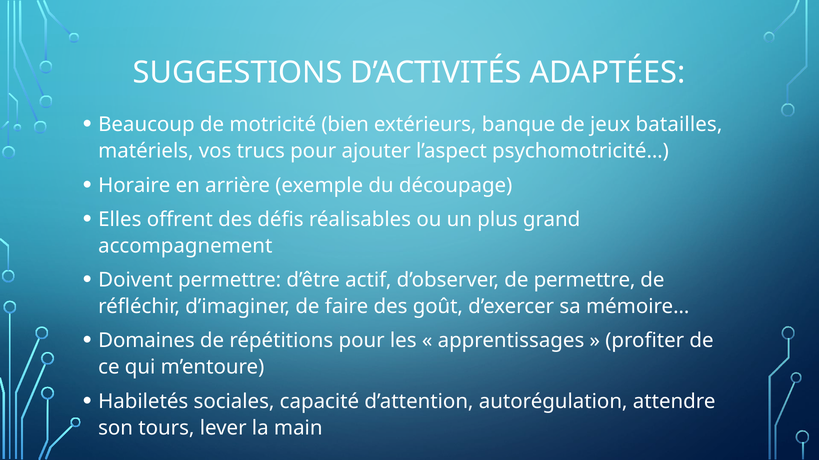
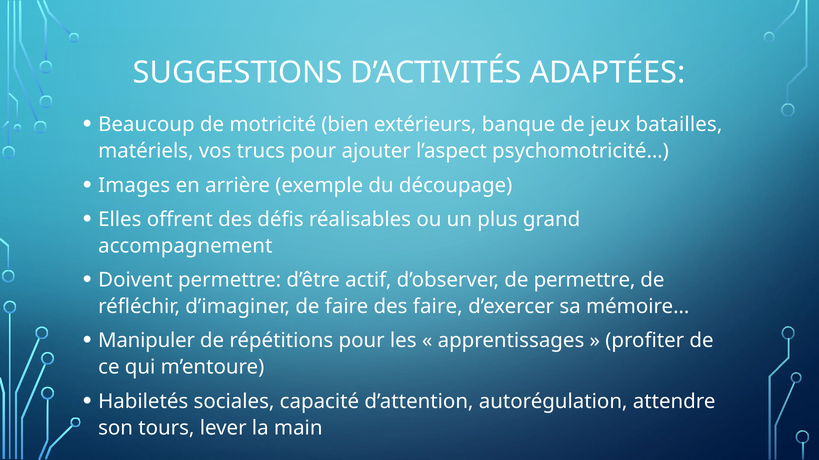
Horaire: Horaire -> Images
des goût: goût -> faire
Domaines: Domaines -> Manipuler
